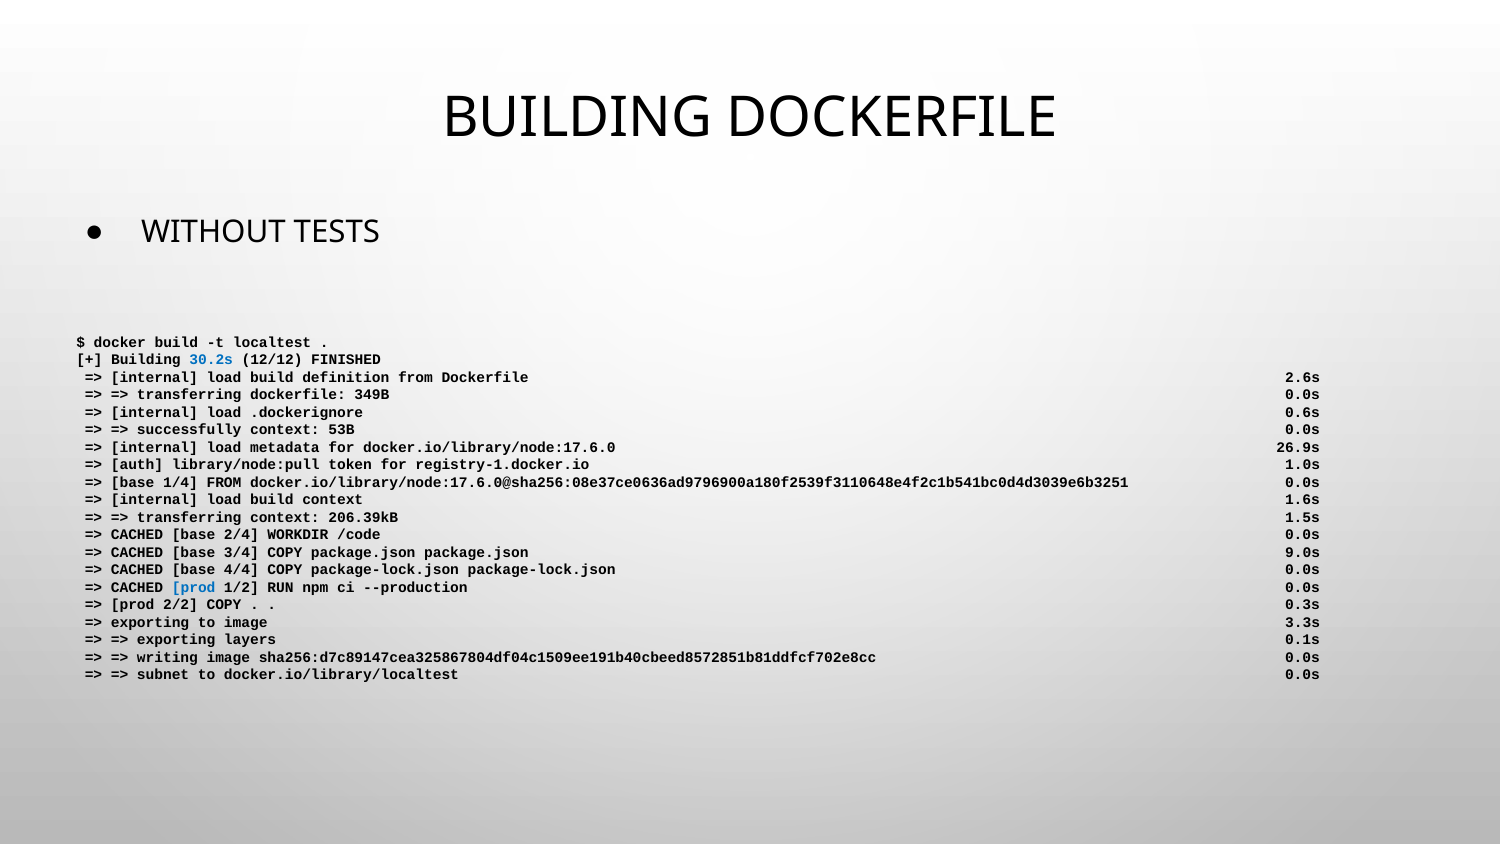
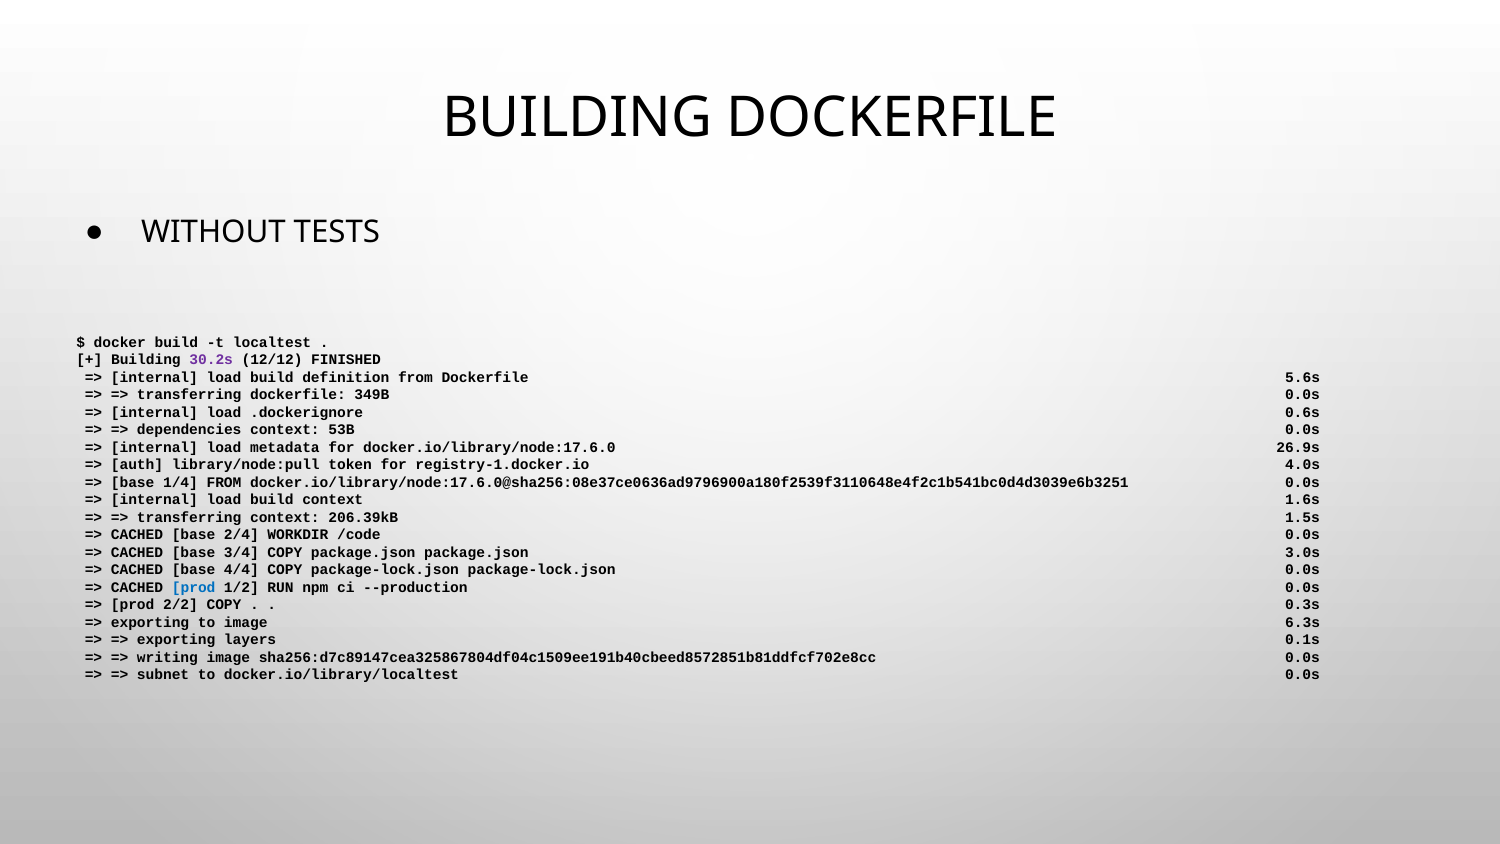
30.2s colour: blue -> purple
2.6s: 2.6s -> 5.6s
successfully: successfully -> dependencies
1.0s: 1.0s -> 4.0s
9.0s: 9.0s -> 3.0s
3.3s: 3.3s -> 6.3s
